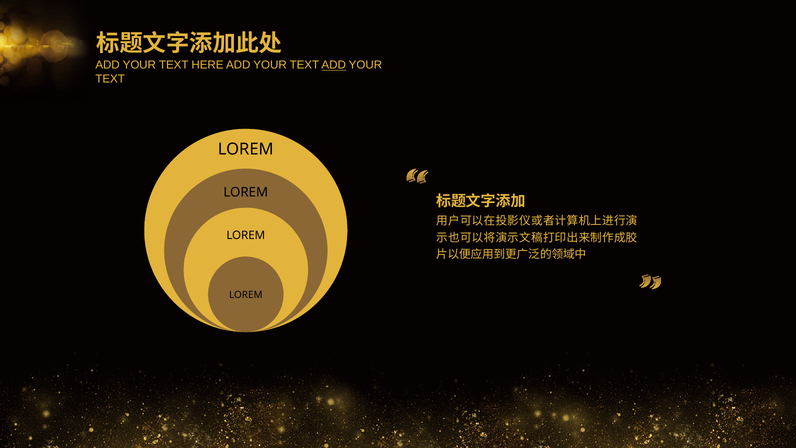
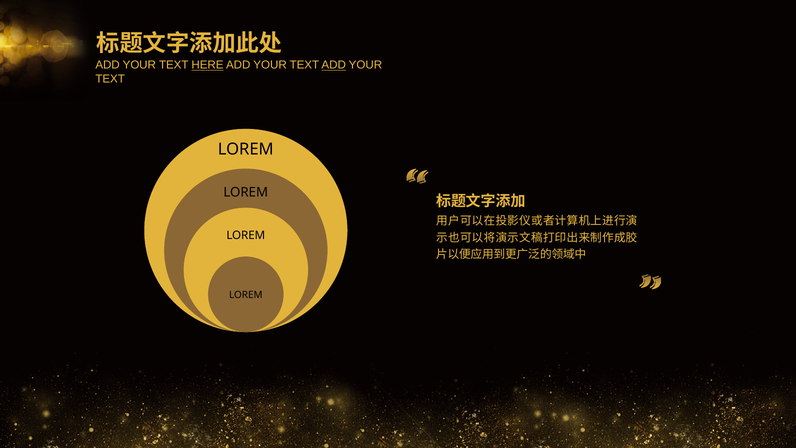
HERE underline: none -> present
